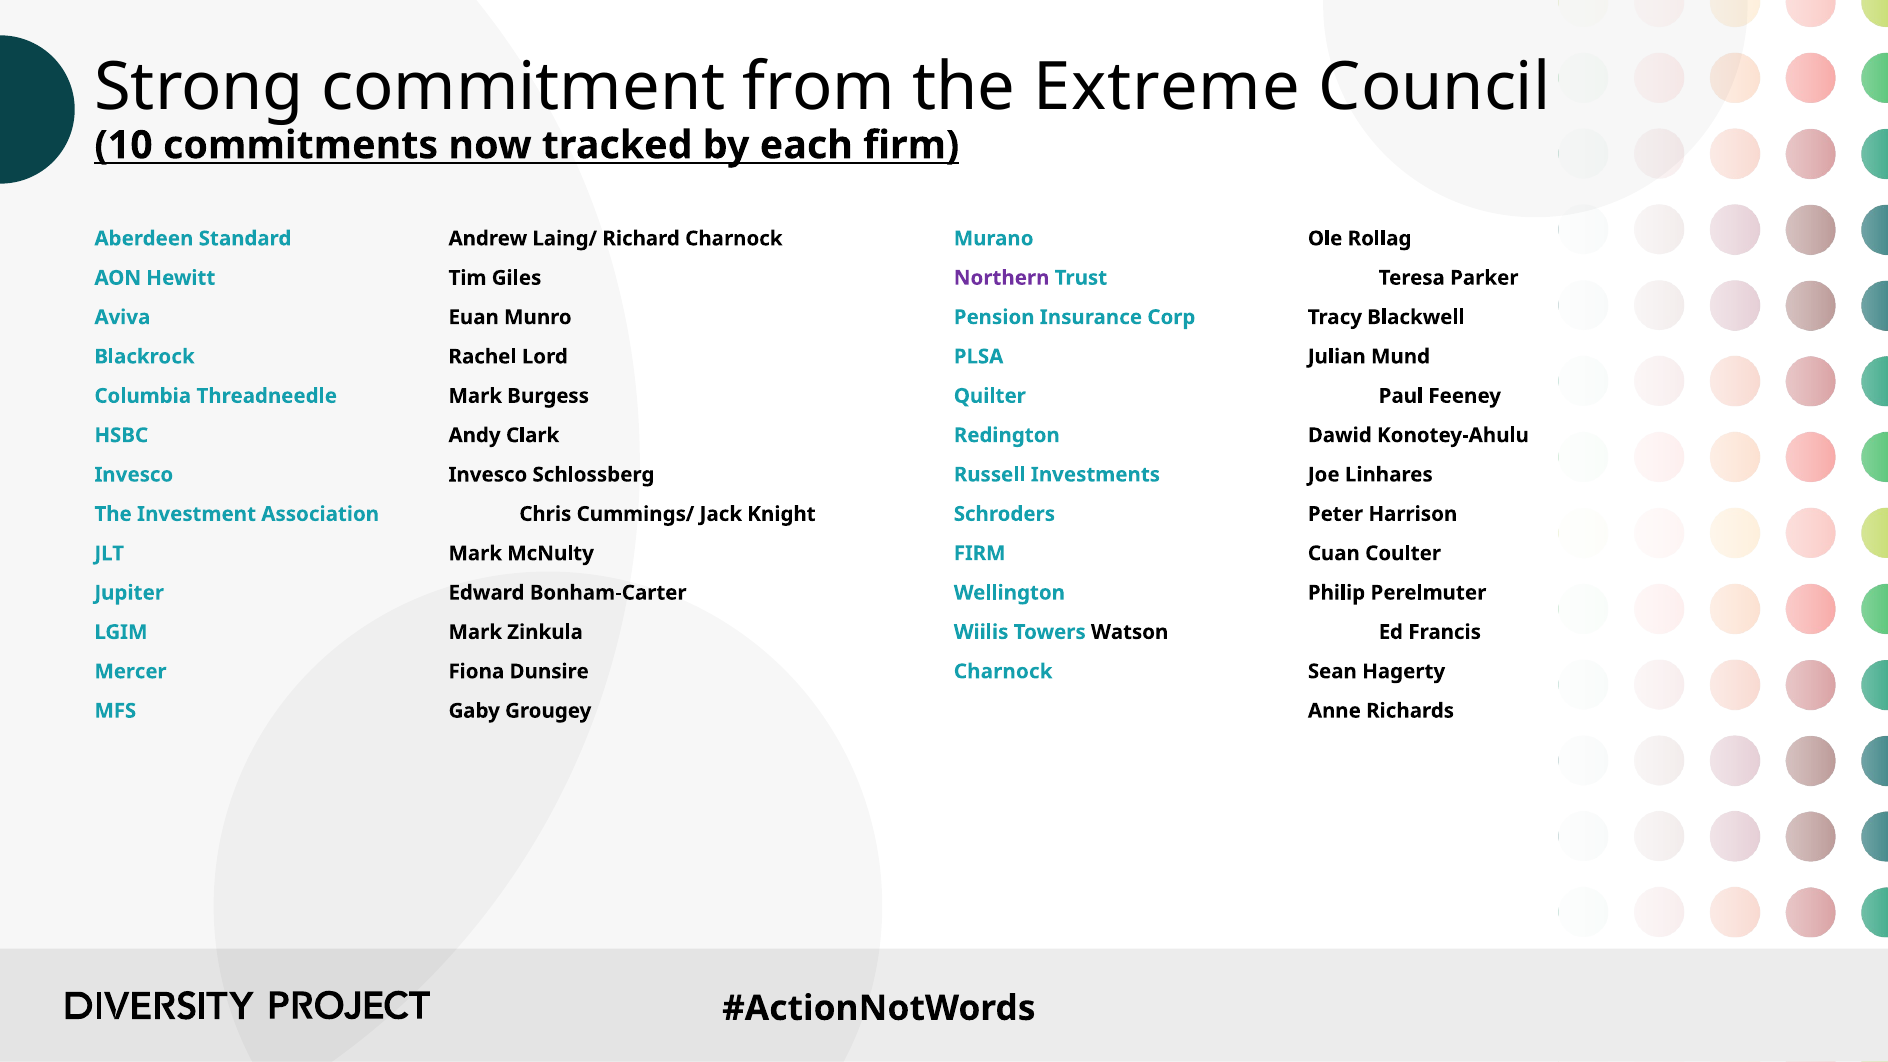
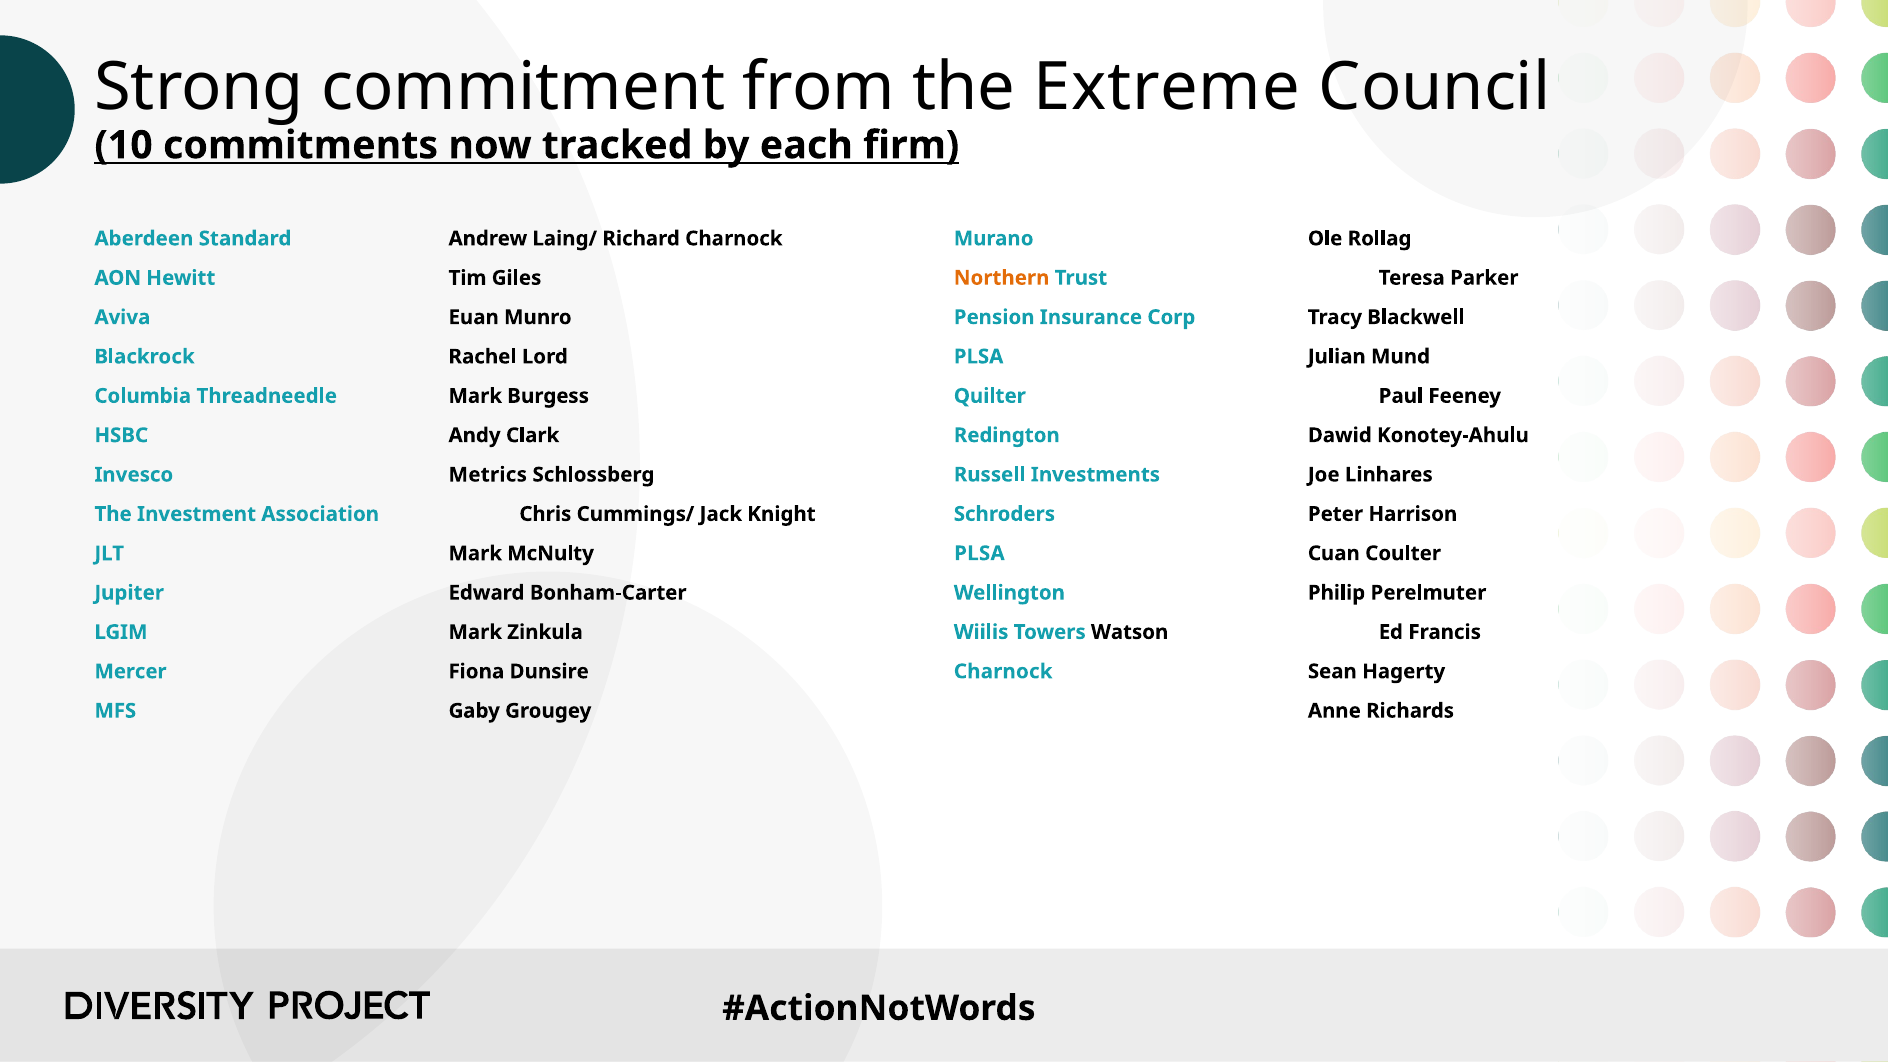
Northern colour: purple -> orange
Invesco Invesco: Invesco -> Metrics
FIRM at (980, 554): FIRM -> PLSA
